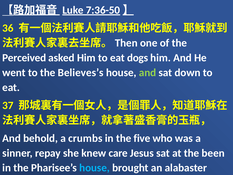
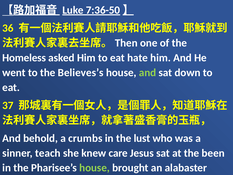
Perceived: Perceived -> Homeless
dogs: dogs -> hate
five: five -> lust
repay: repay -> teach
house at (95, 168) colour: light blue -> light green
